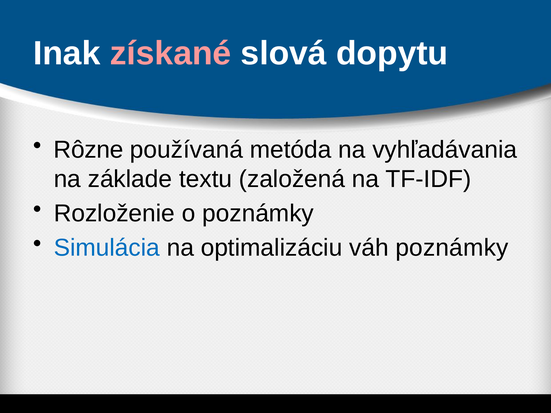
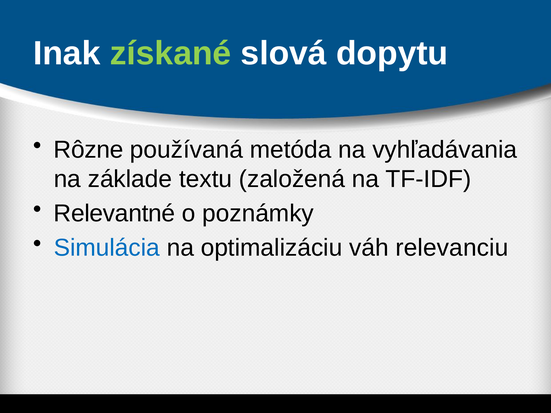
získané colour: pink -> light green
Rozloženie: Rozloženie -> Relevantné
váh poznámky: poznámky -> relevanciu
